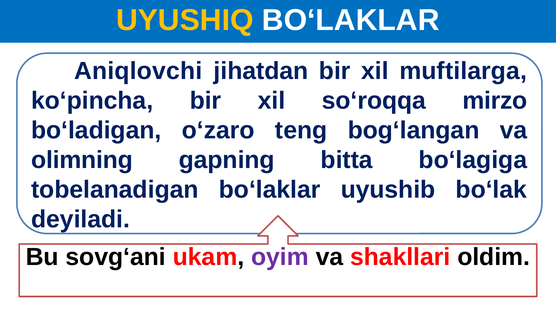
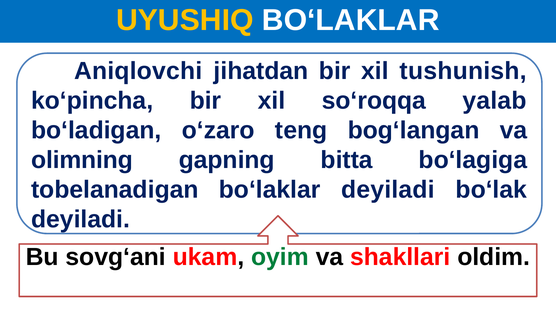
muftilarga: muftilarga -> tushunish
mirzo: mirzo -> yalab
bo‘laklar uyushib: uyushib -> deyiladi
oyim colour: purple -> green
